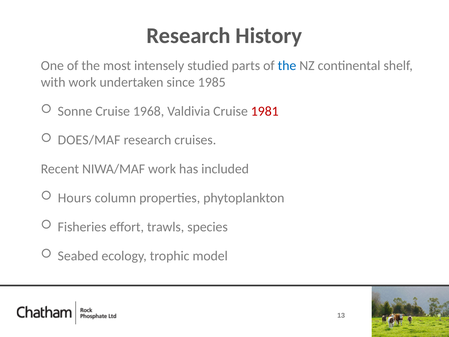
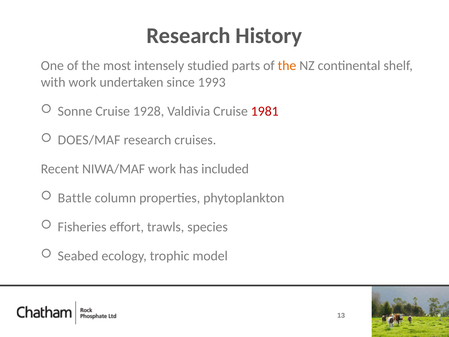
the at (287, 66) colour: blue -> orange
1985: 1985 -> 1993
1968: 1968 -> 1928
Hours: Hours -> Battle
